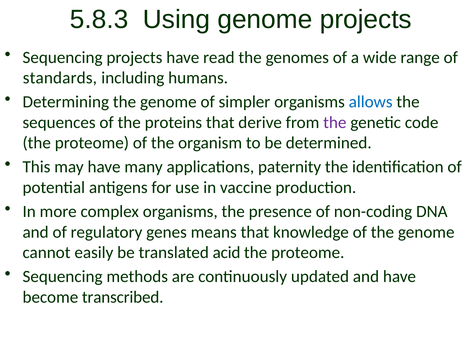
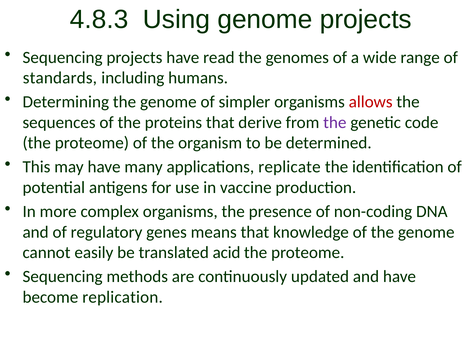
5.8.3: 5.8.3 -> 4.8.3
allows colour: blue -> red
paternity: paternity -> replicate
transcribed: transcribed -> replication
